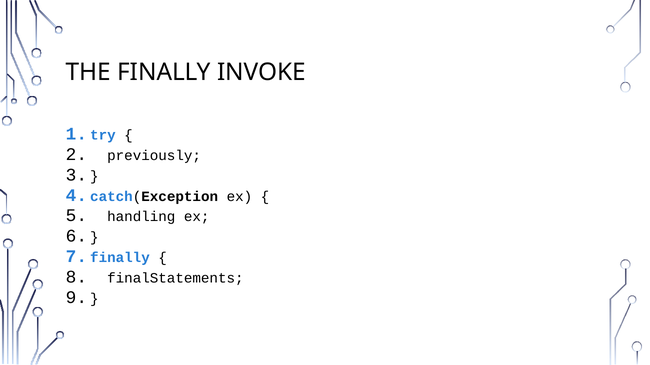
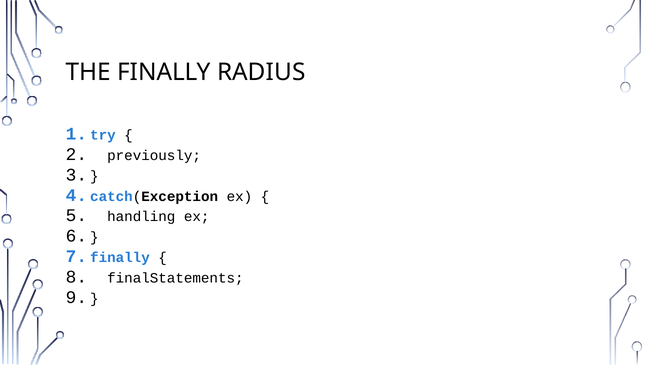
INVOKE: INVOKE -> RADIUS
